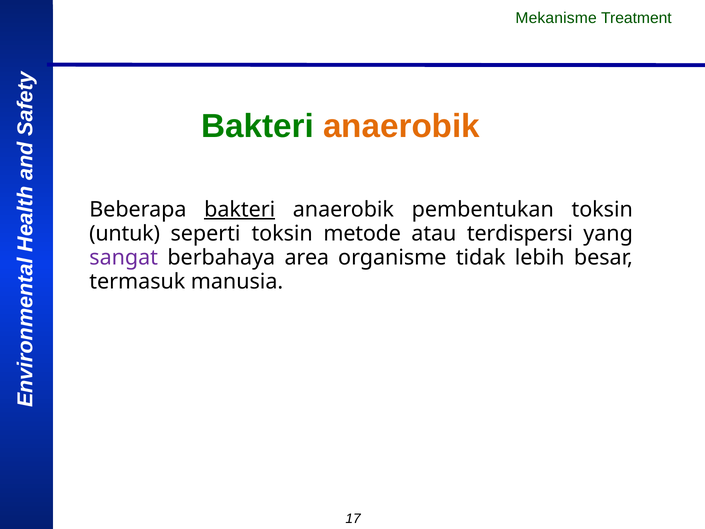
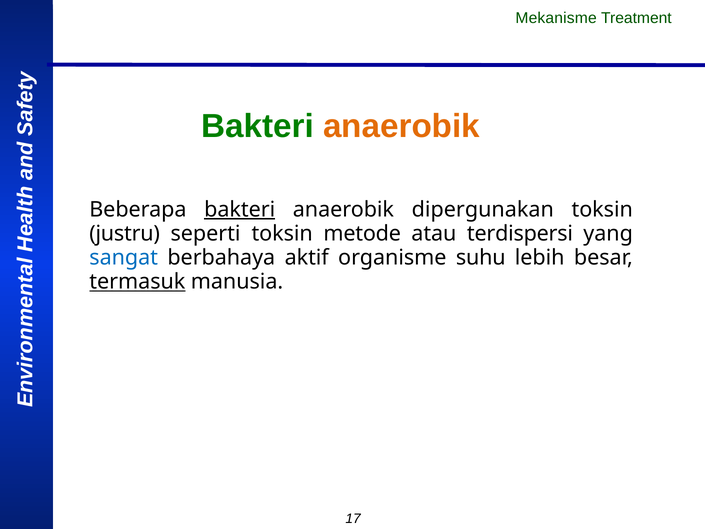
pembentukan: pembentukan -> dipergunakan
untuk: untuk -> justru
sangat colour: purple -> blue
area: area -> aktif
tidak: tidak -> suhu
termasuk underline: none -> present
